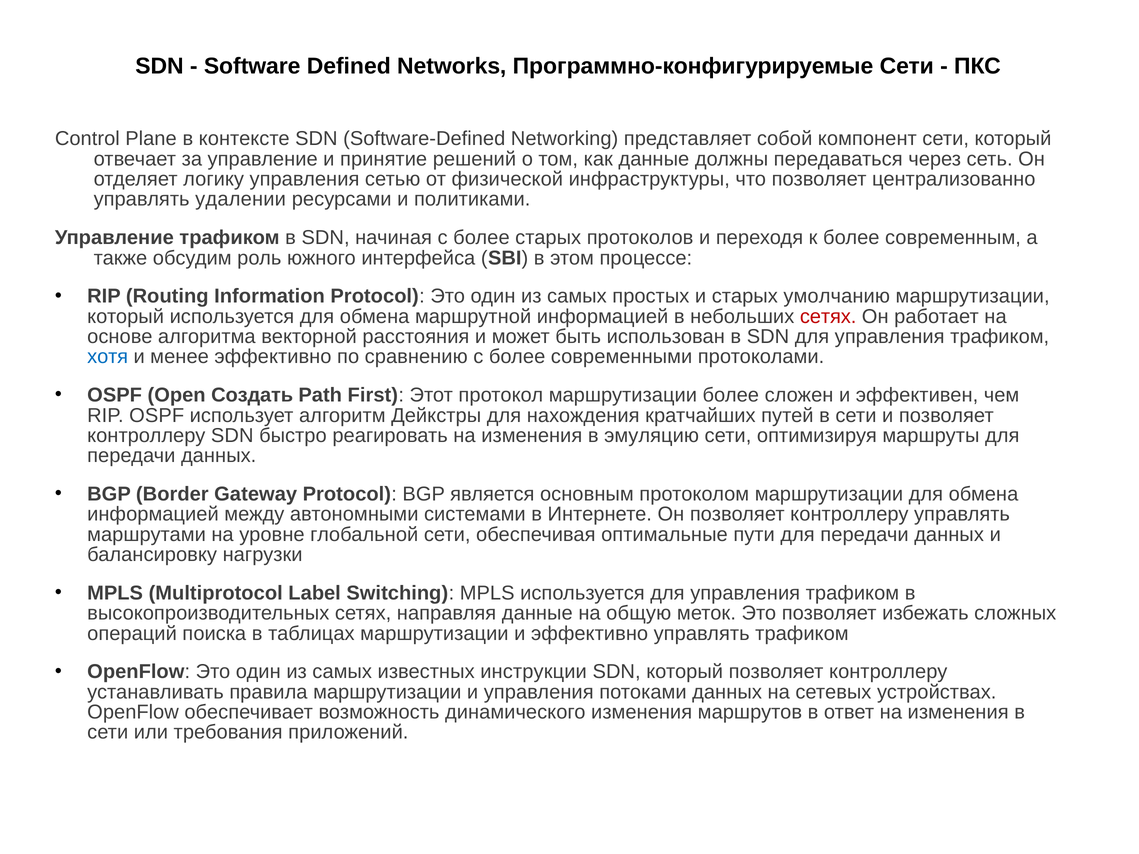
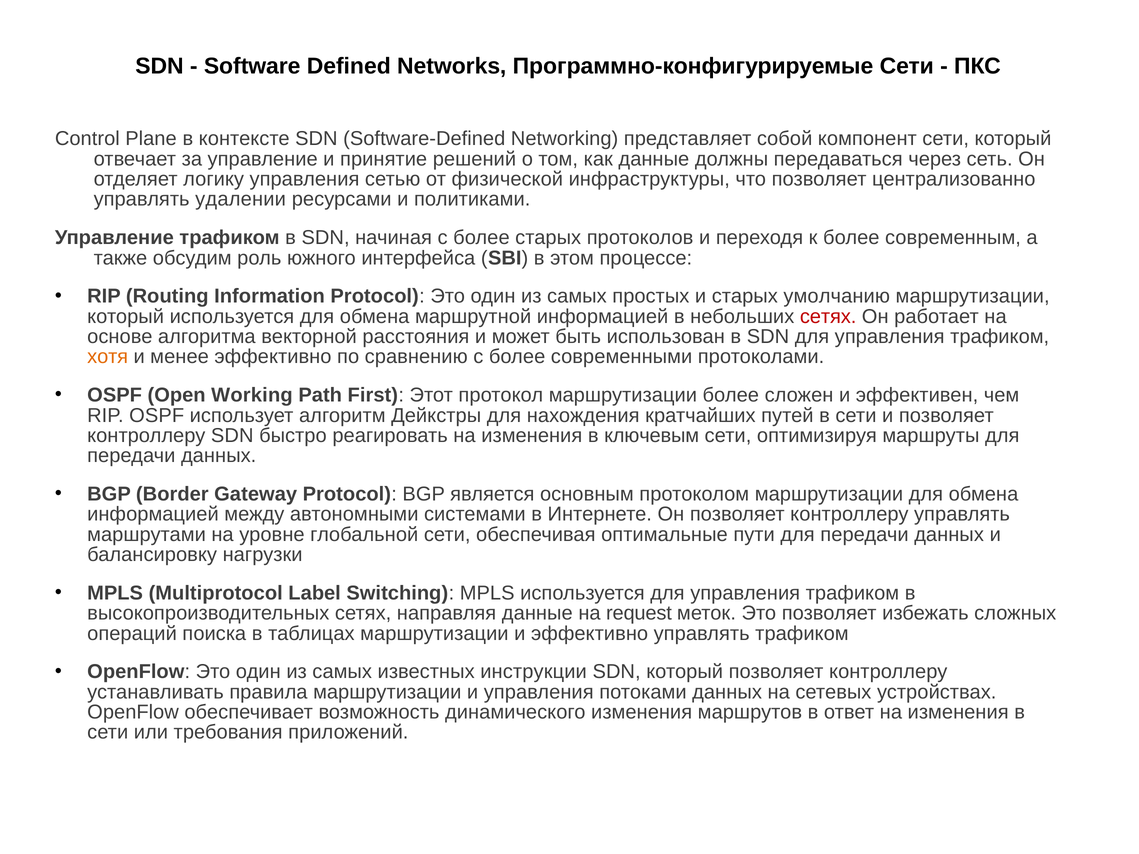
хотя colour: blue -> orange
Создать: Создать -> Working
эмуляцию: эмуляцию -> ключевым
общую: общую -> request
